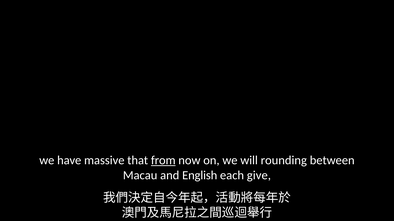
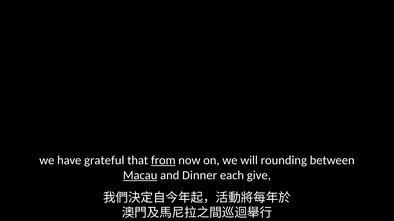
massive: massive -> grateful
Macau underline: none -> present
English: English -> Dinner
